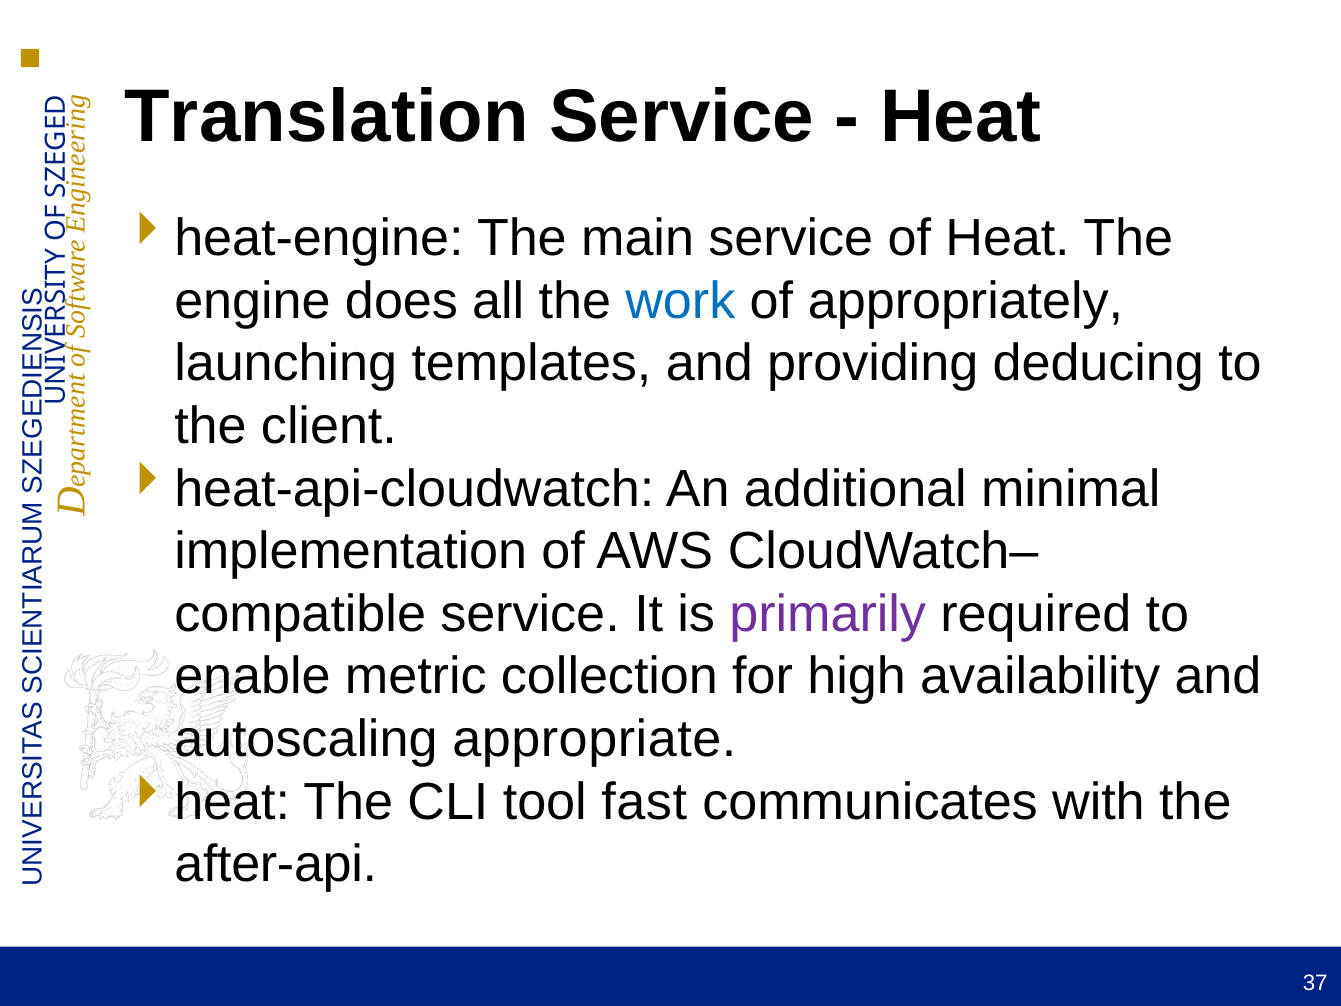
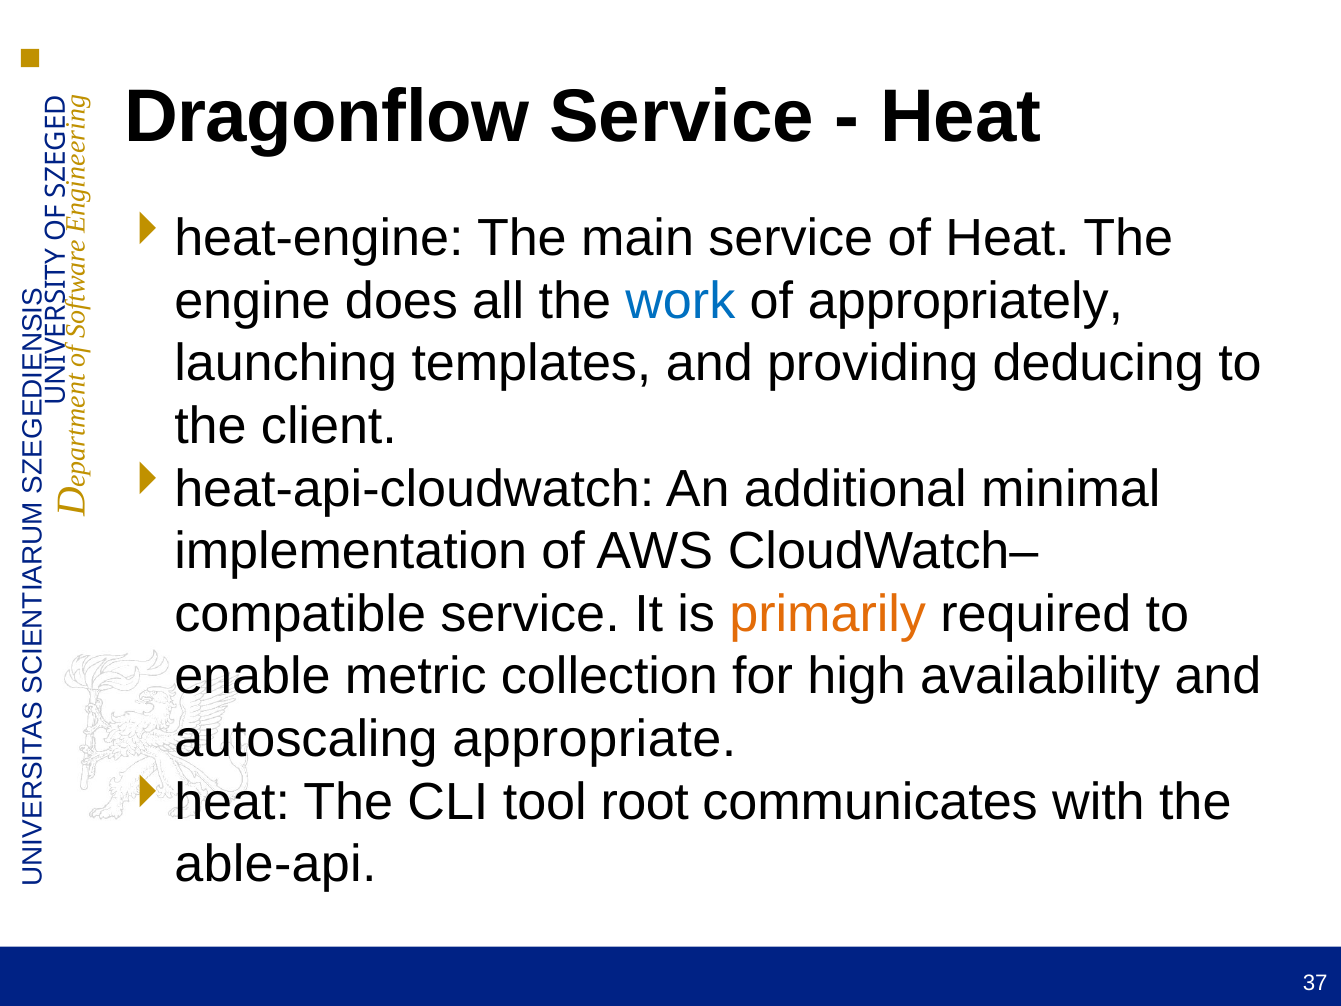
Translation: Translation -> Dragonflow
primarily colour: purple -> orange
fast: fast -> root
after-api: after-api -> able-api
